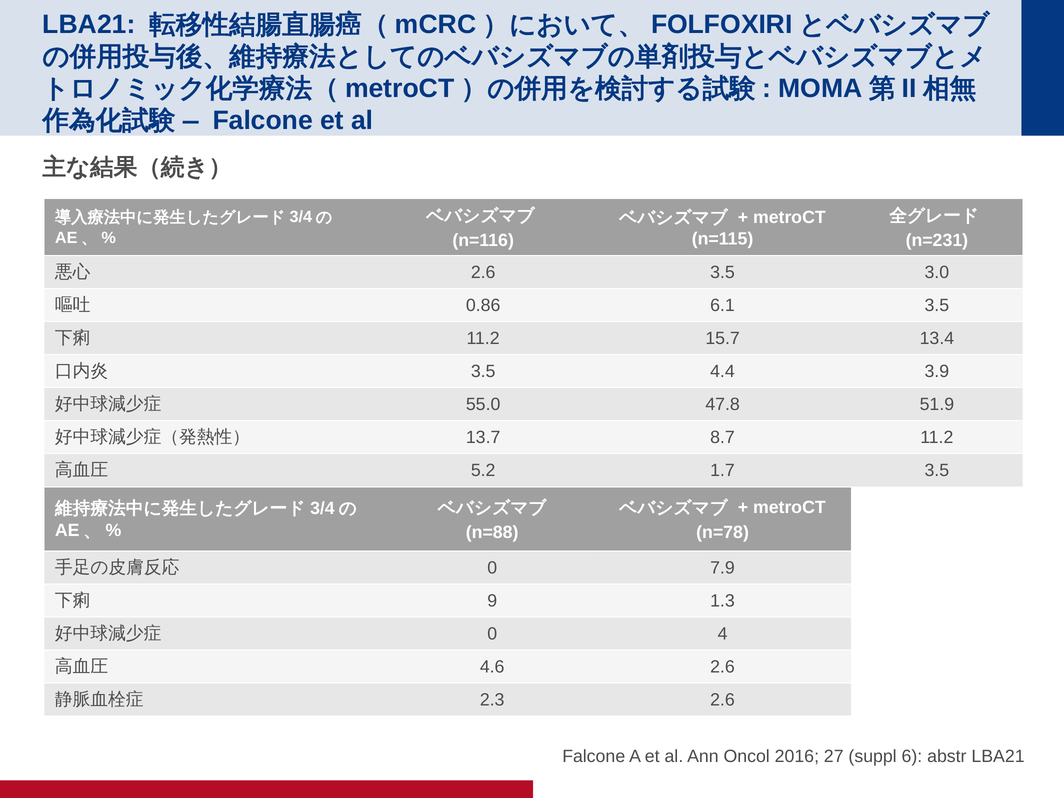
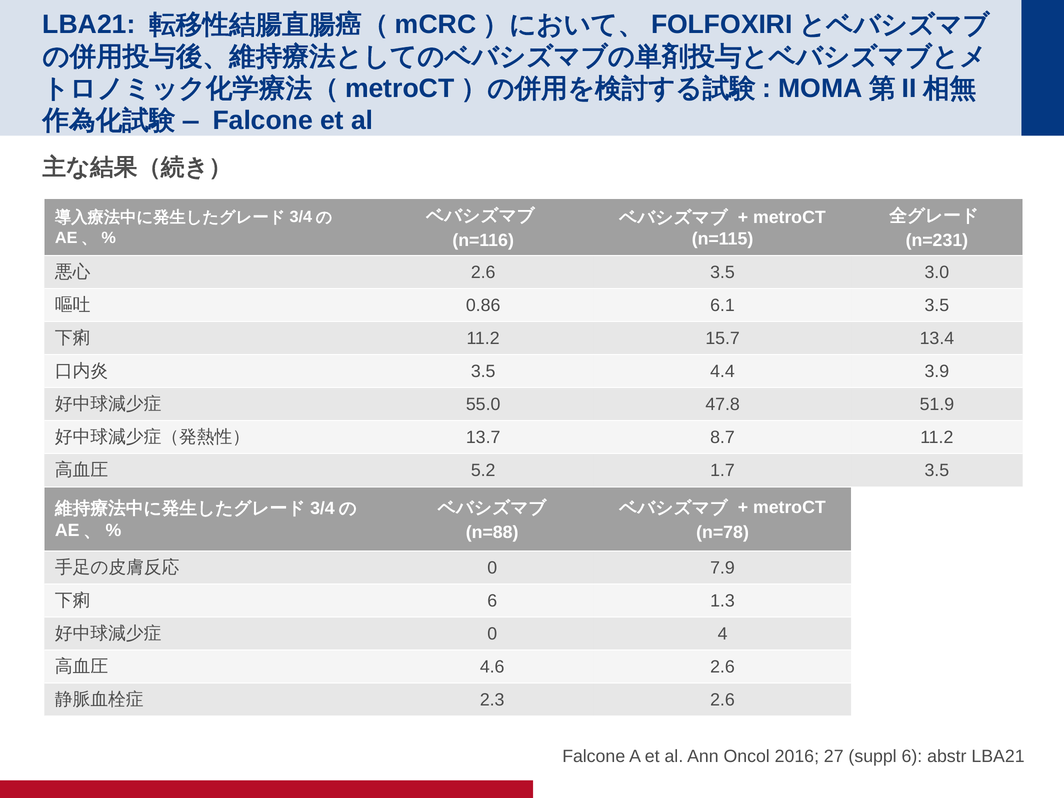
9 at (492, 601): 9 -> 6
